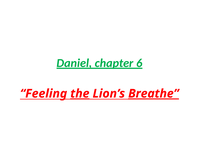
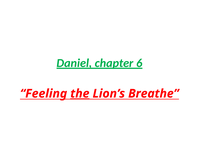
Breathe underline: present -> none
